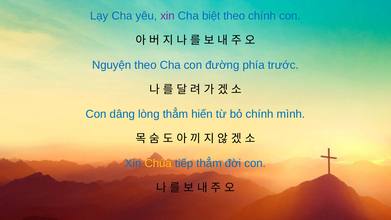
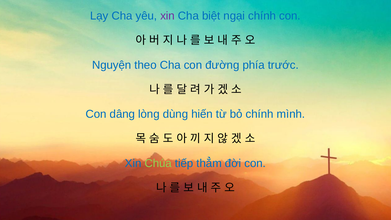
biệt theo: theo -> ngại
lòng thẳm: thẳm -> dùng
Chúa colour: yellow -> light green
